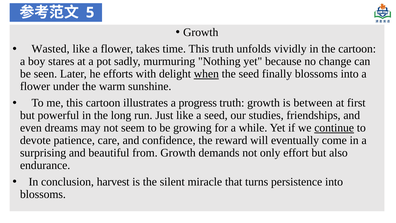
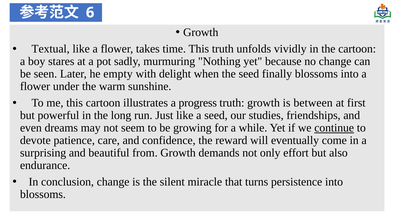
5: 5 -> 6
Wasted: Wasted -> Textual
efforts: efforts -> empty
when underline: present -> none
conclusion harvest: harvest -> change
